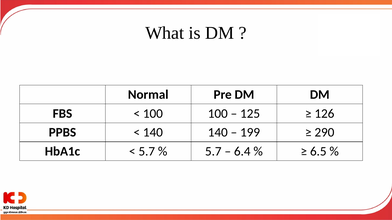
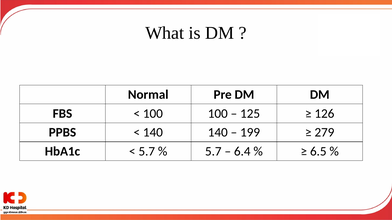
290: 290 -> 279
